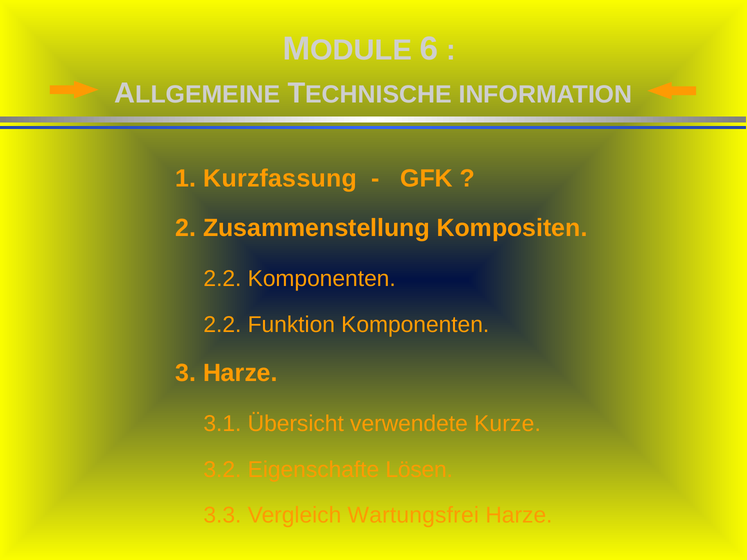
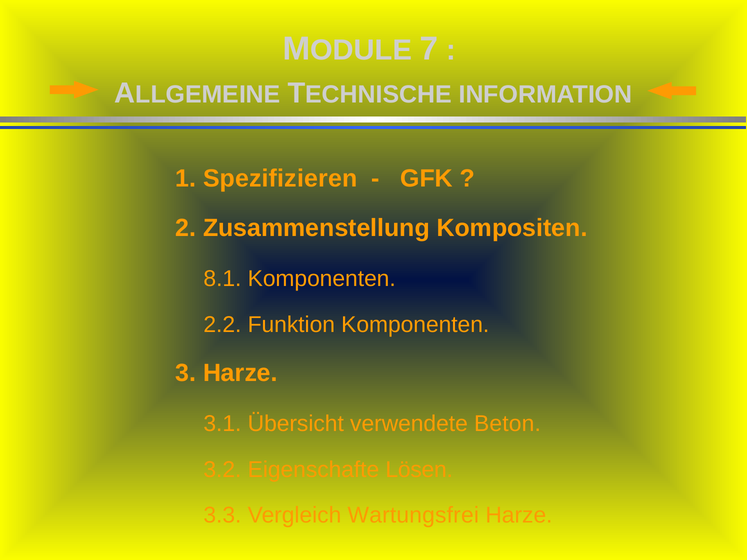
6: 6 -> 7
Kurzfassung: Kurzfassung -> Spezifizieren
2.2 at (222, 279): 2.2 -> 8.1
Kurze: Kurze -> Beton
